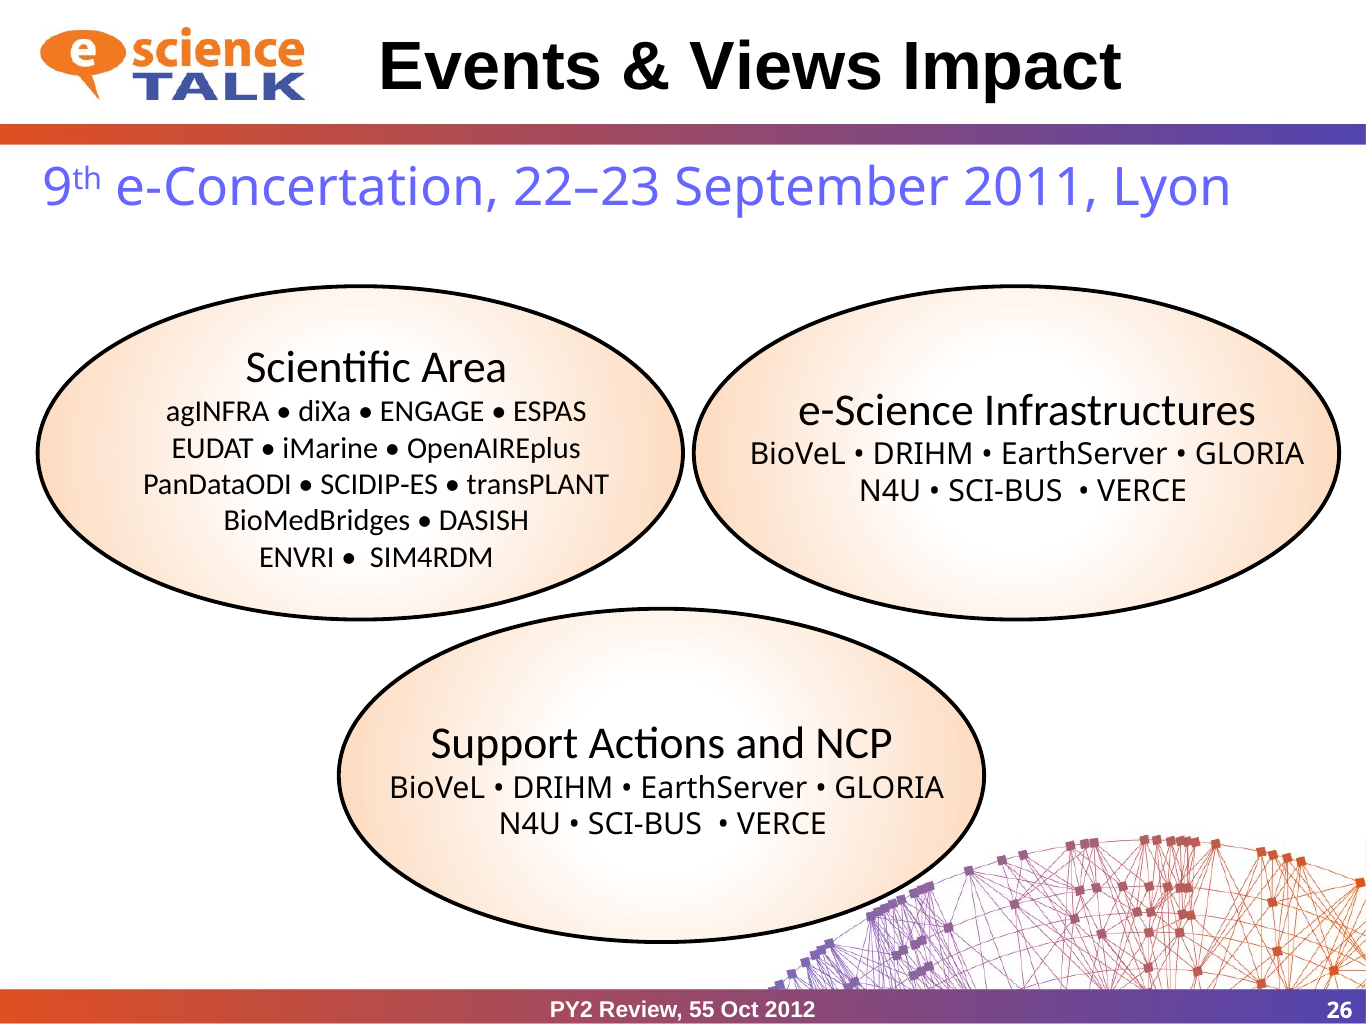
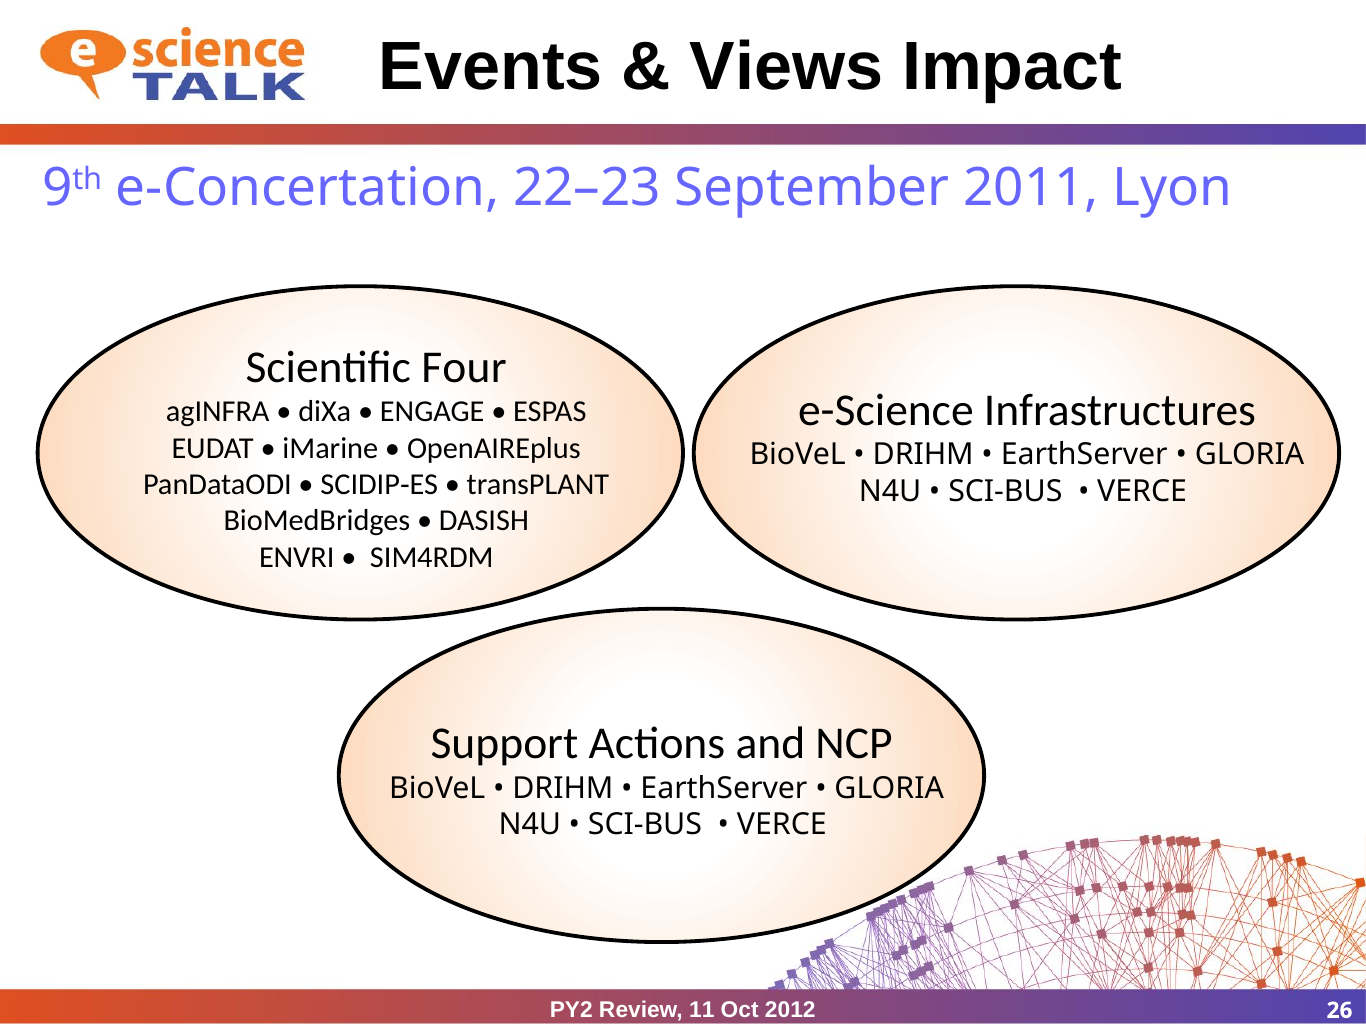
Area: Area -> Four
55: 55 -> 11
